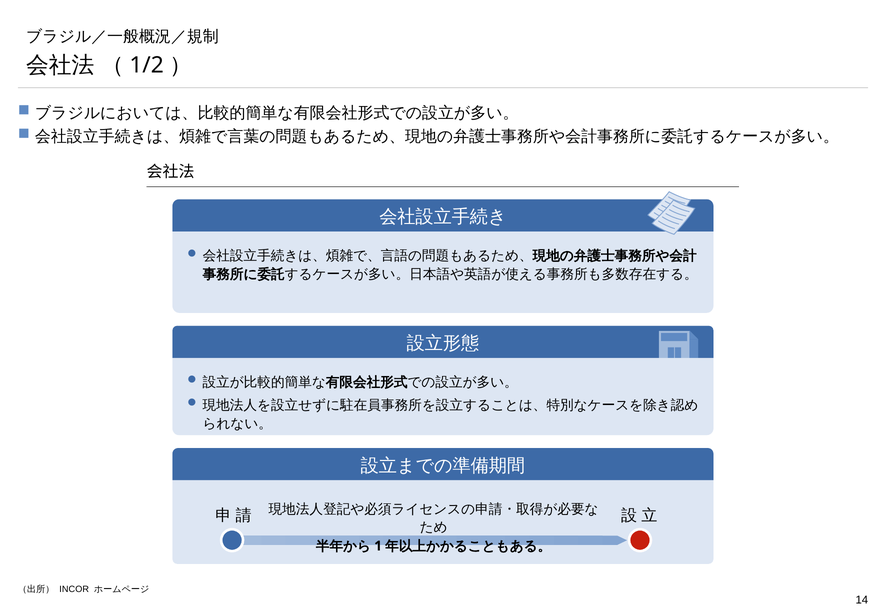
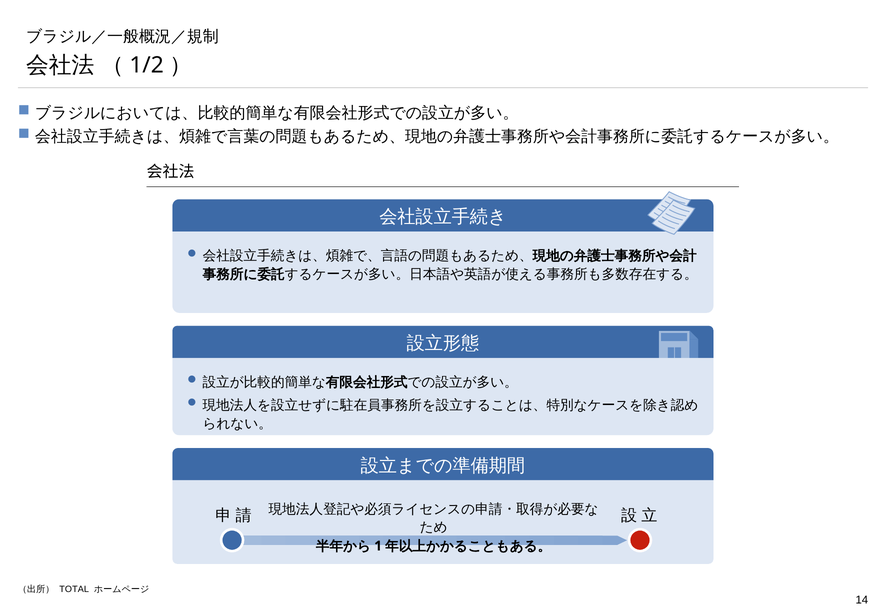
INCOR: INCOR -> TOTAL
